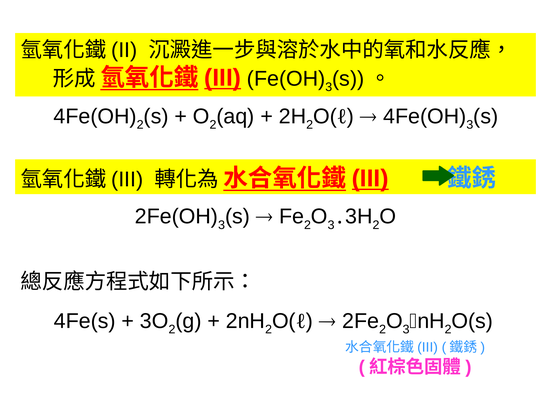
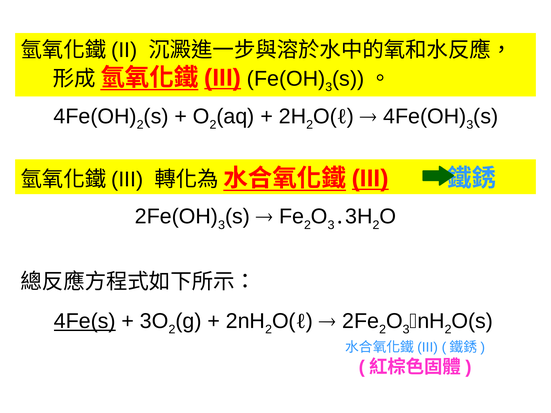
4Fe(s underline: none -> present
